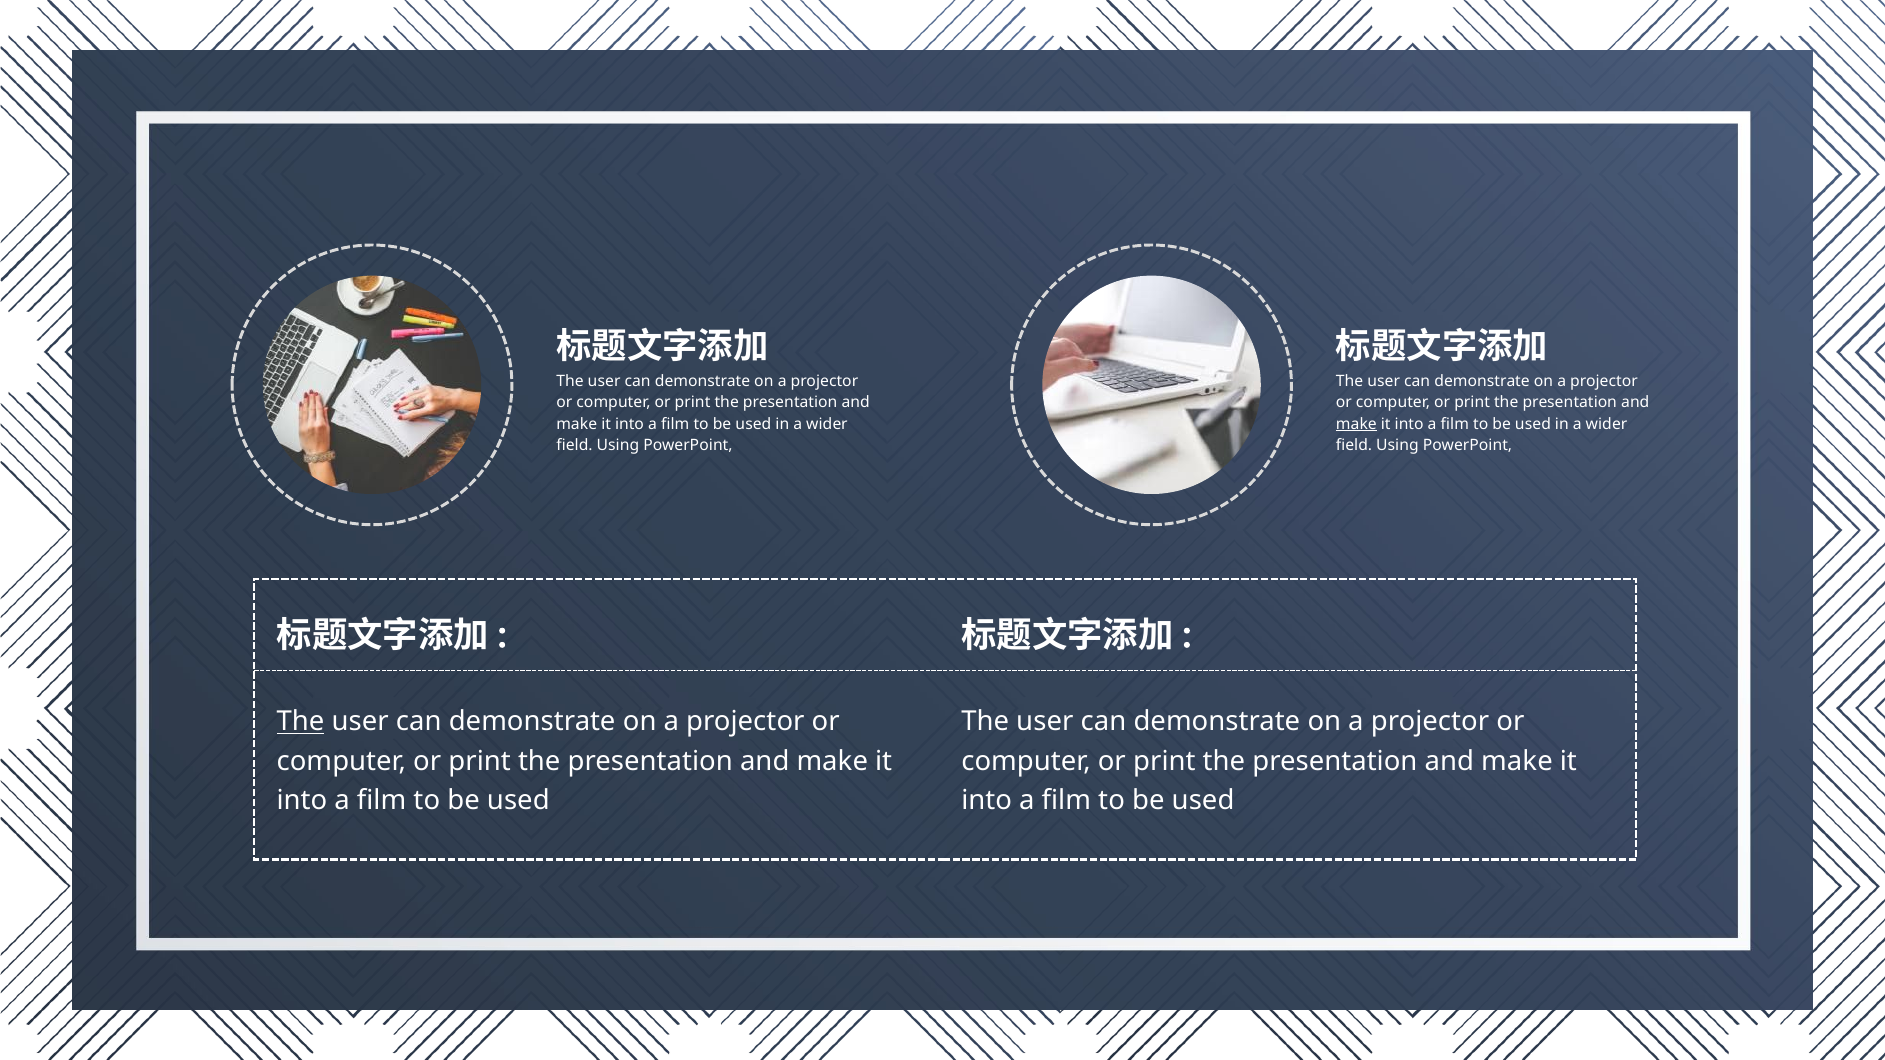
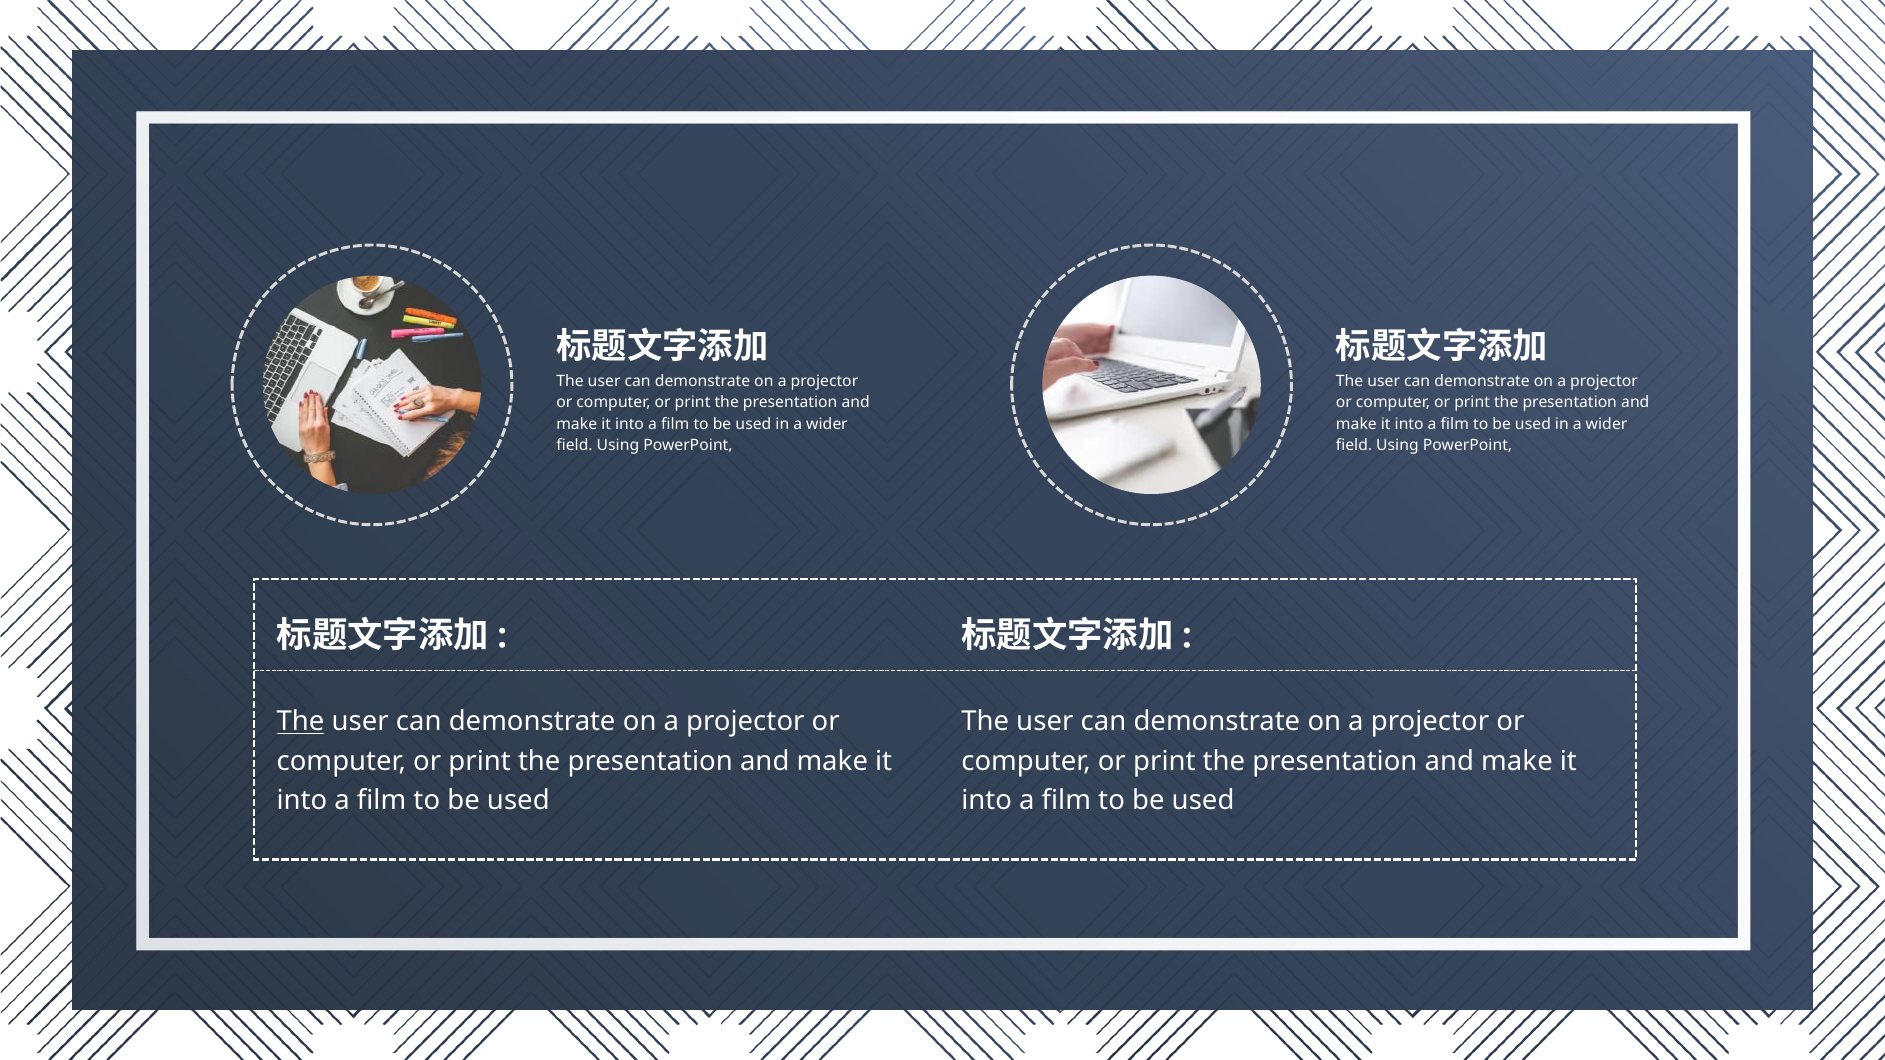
make at (1356, 424) underline: present -> none
